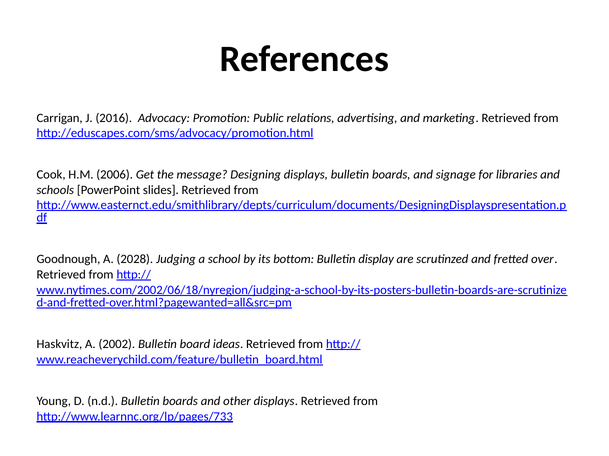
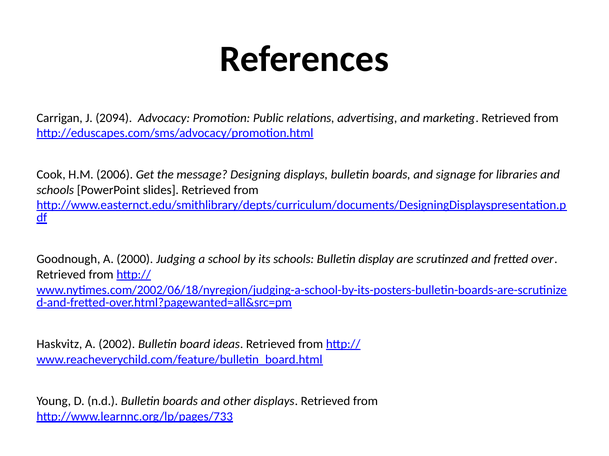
2016: 2016 -> 2094
2028: 2028 -> 2000
its bottom: bottom -> schools
